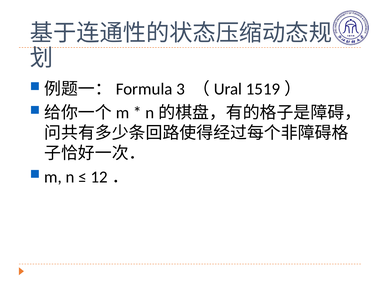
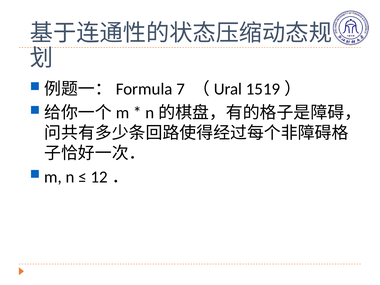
3: 3 -> 7
